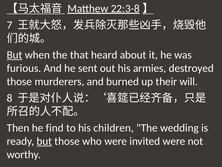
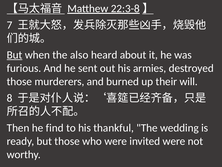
that: that -> also
children: children -> thankful
but at (44, 141) underline: present -> none
